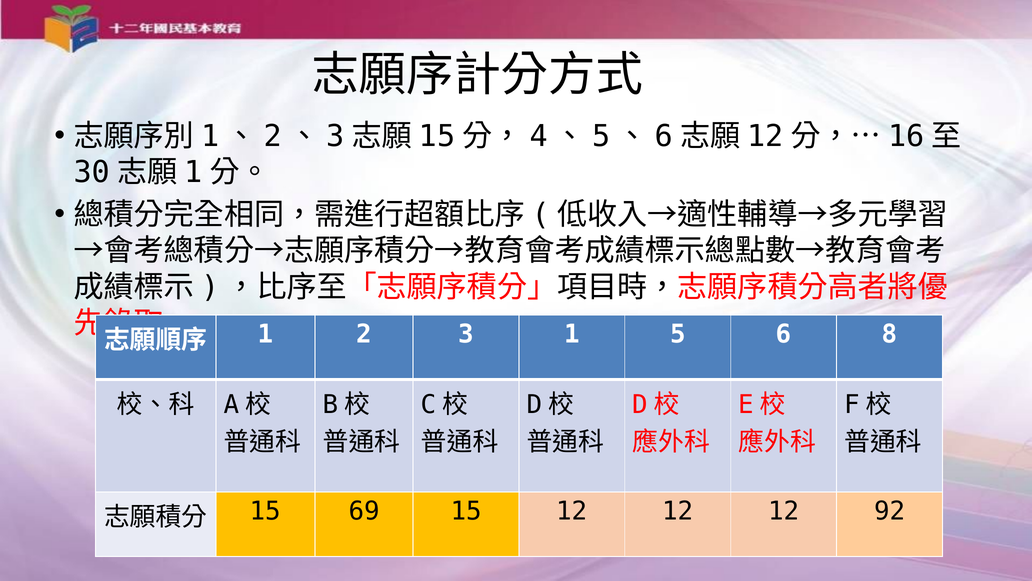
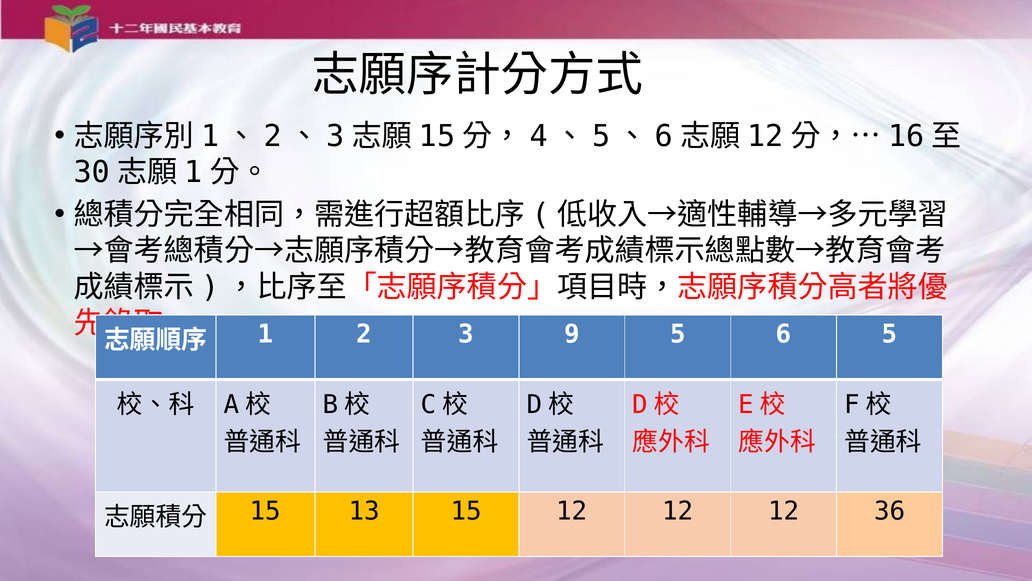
3 1: 1 -> 9
6 8: 8 -> 5
69: 69 -> 13
92: 92 -> 36
